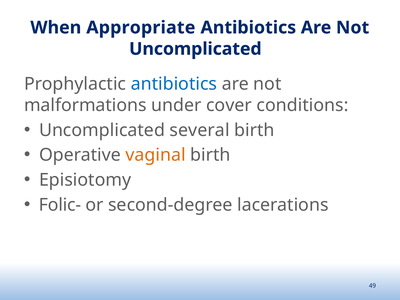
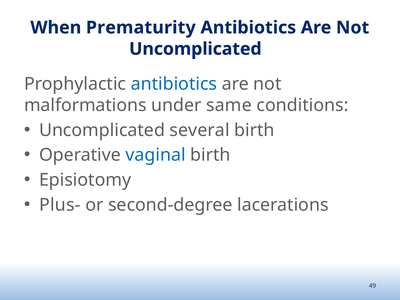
Appropriate: Appropriate -> Prematurity
cover: cover -> same
vaginal colour: orange -> blue
Folic-: Folic- -> Plus-
